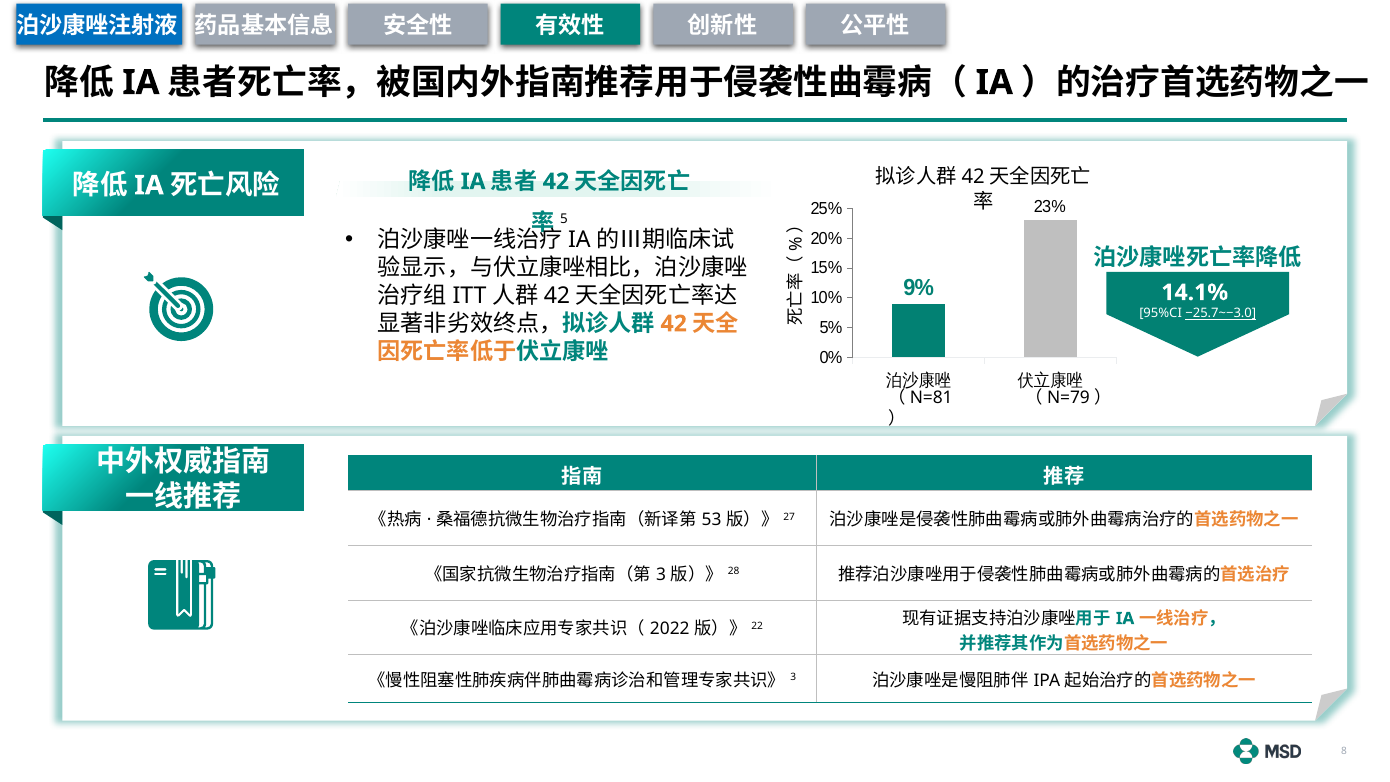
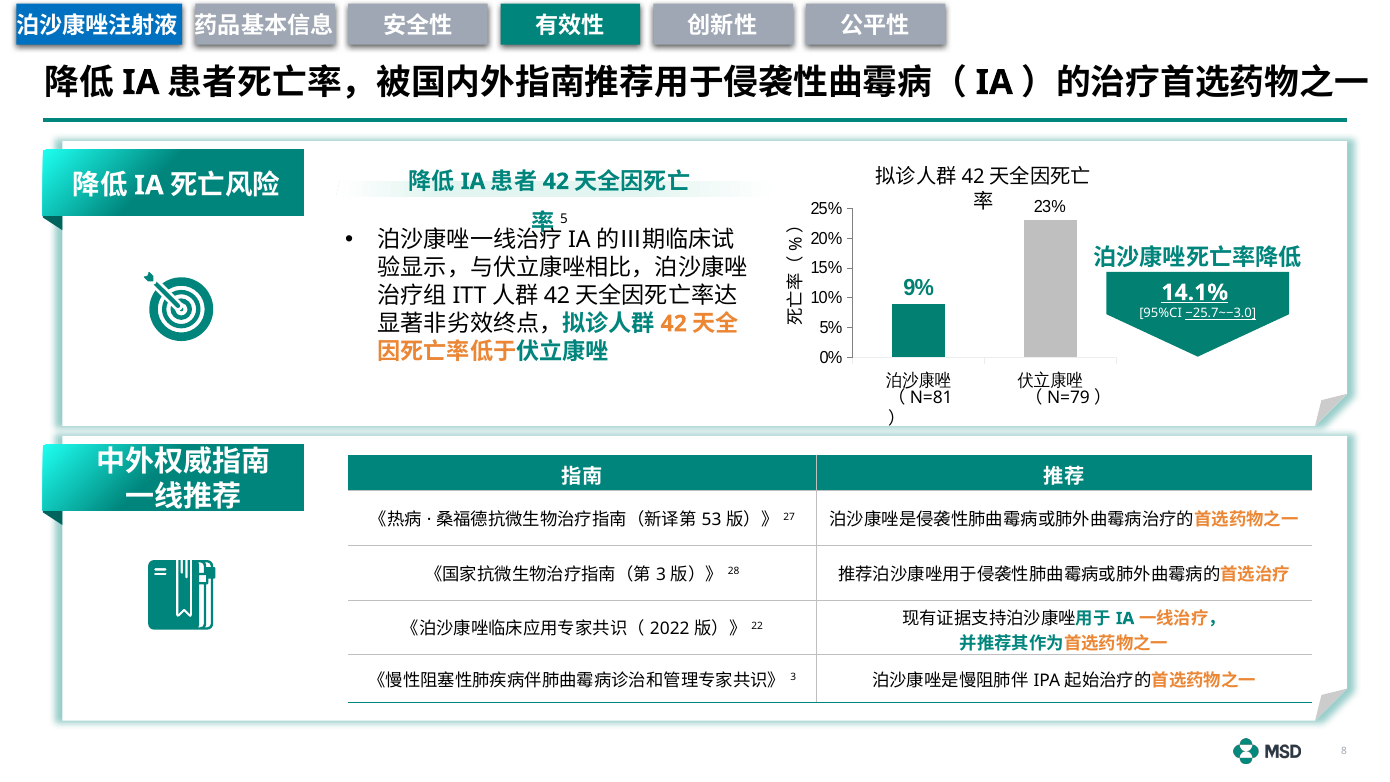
14.1% underline: none -> present
